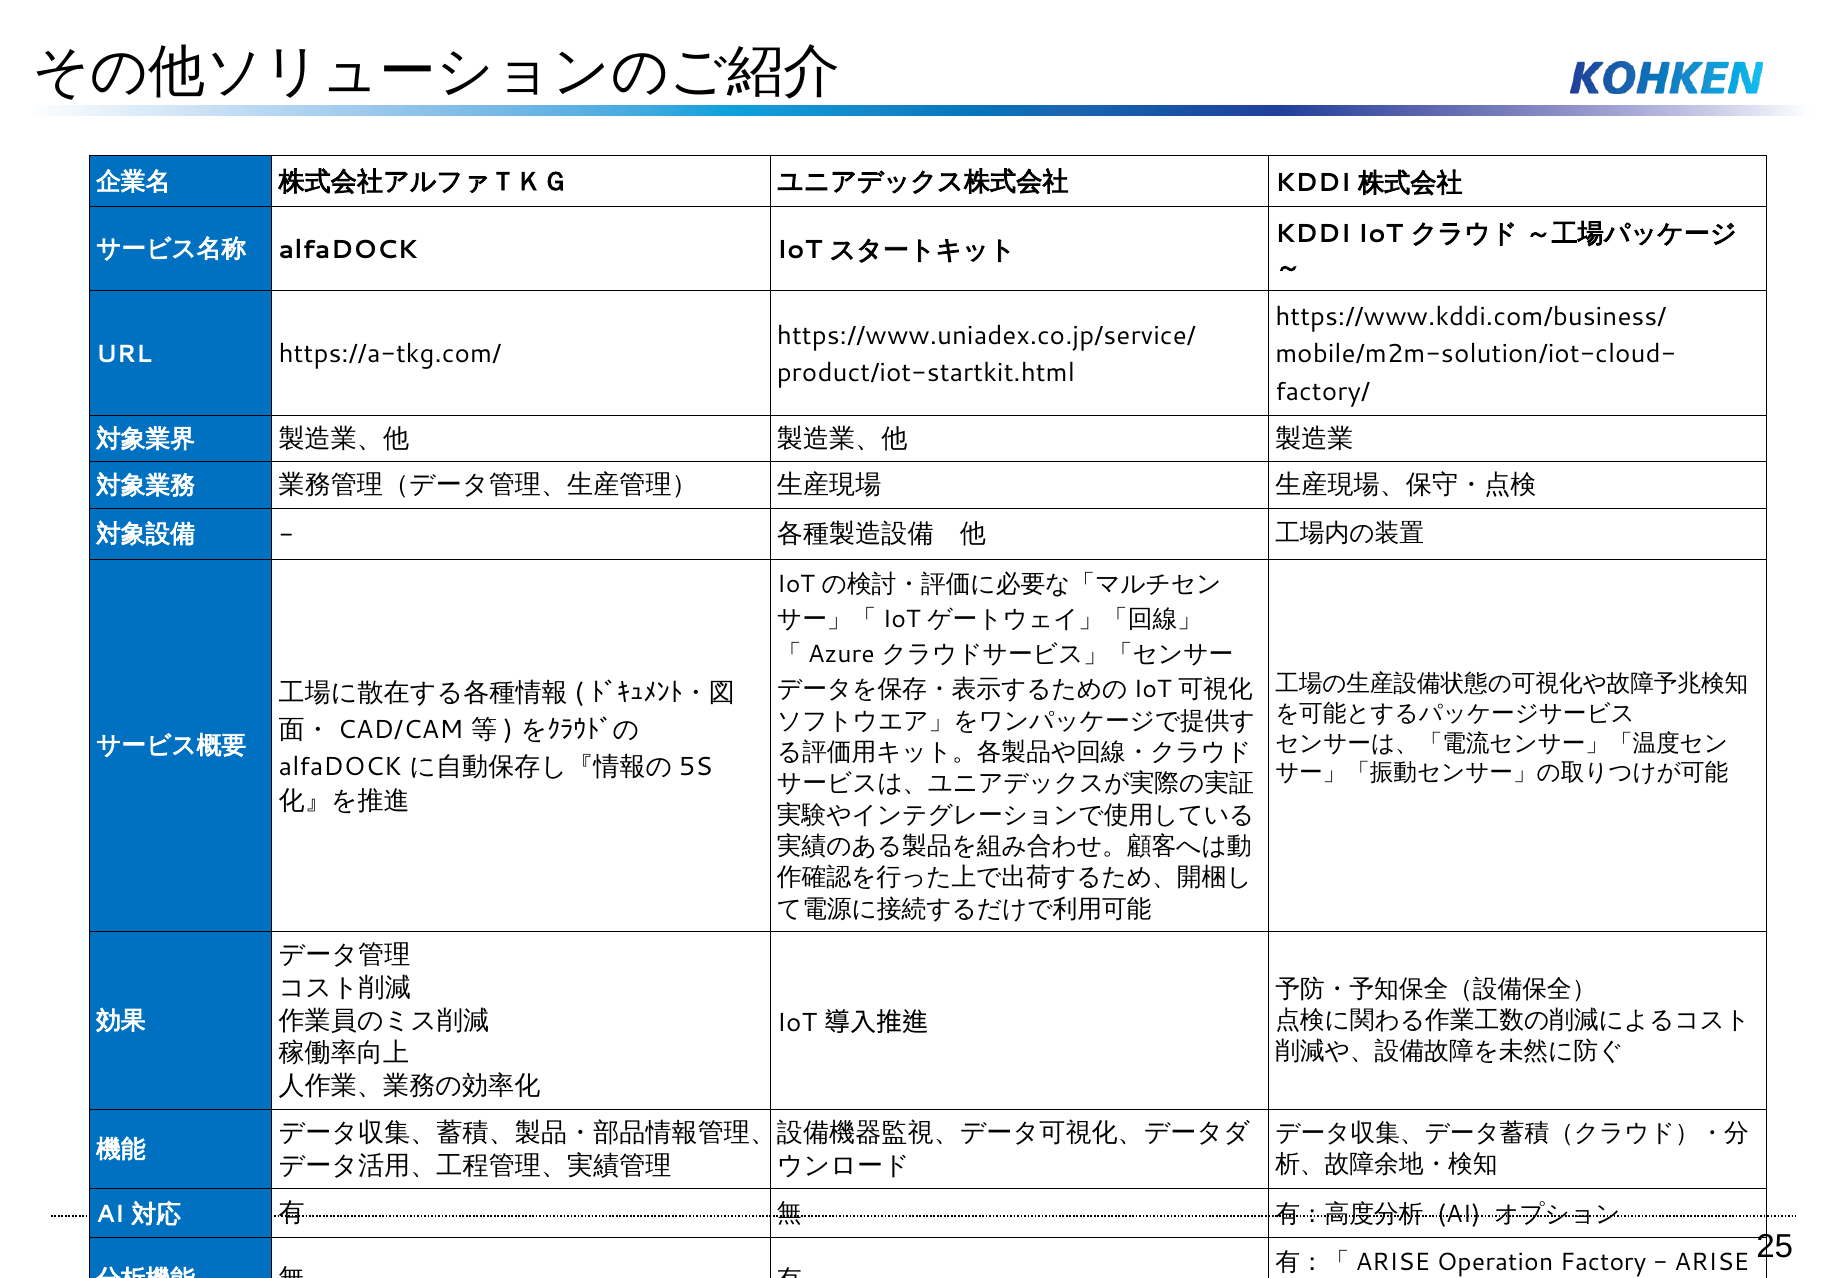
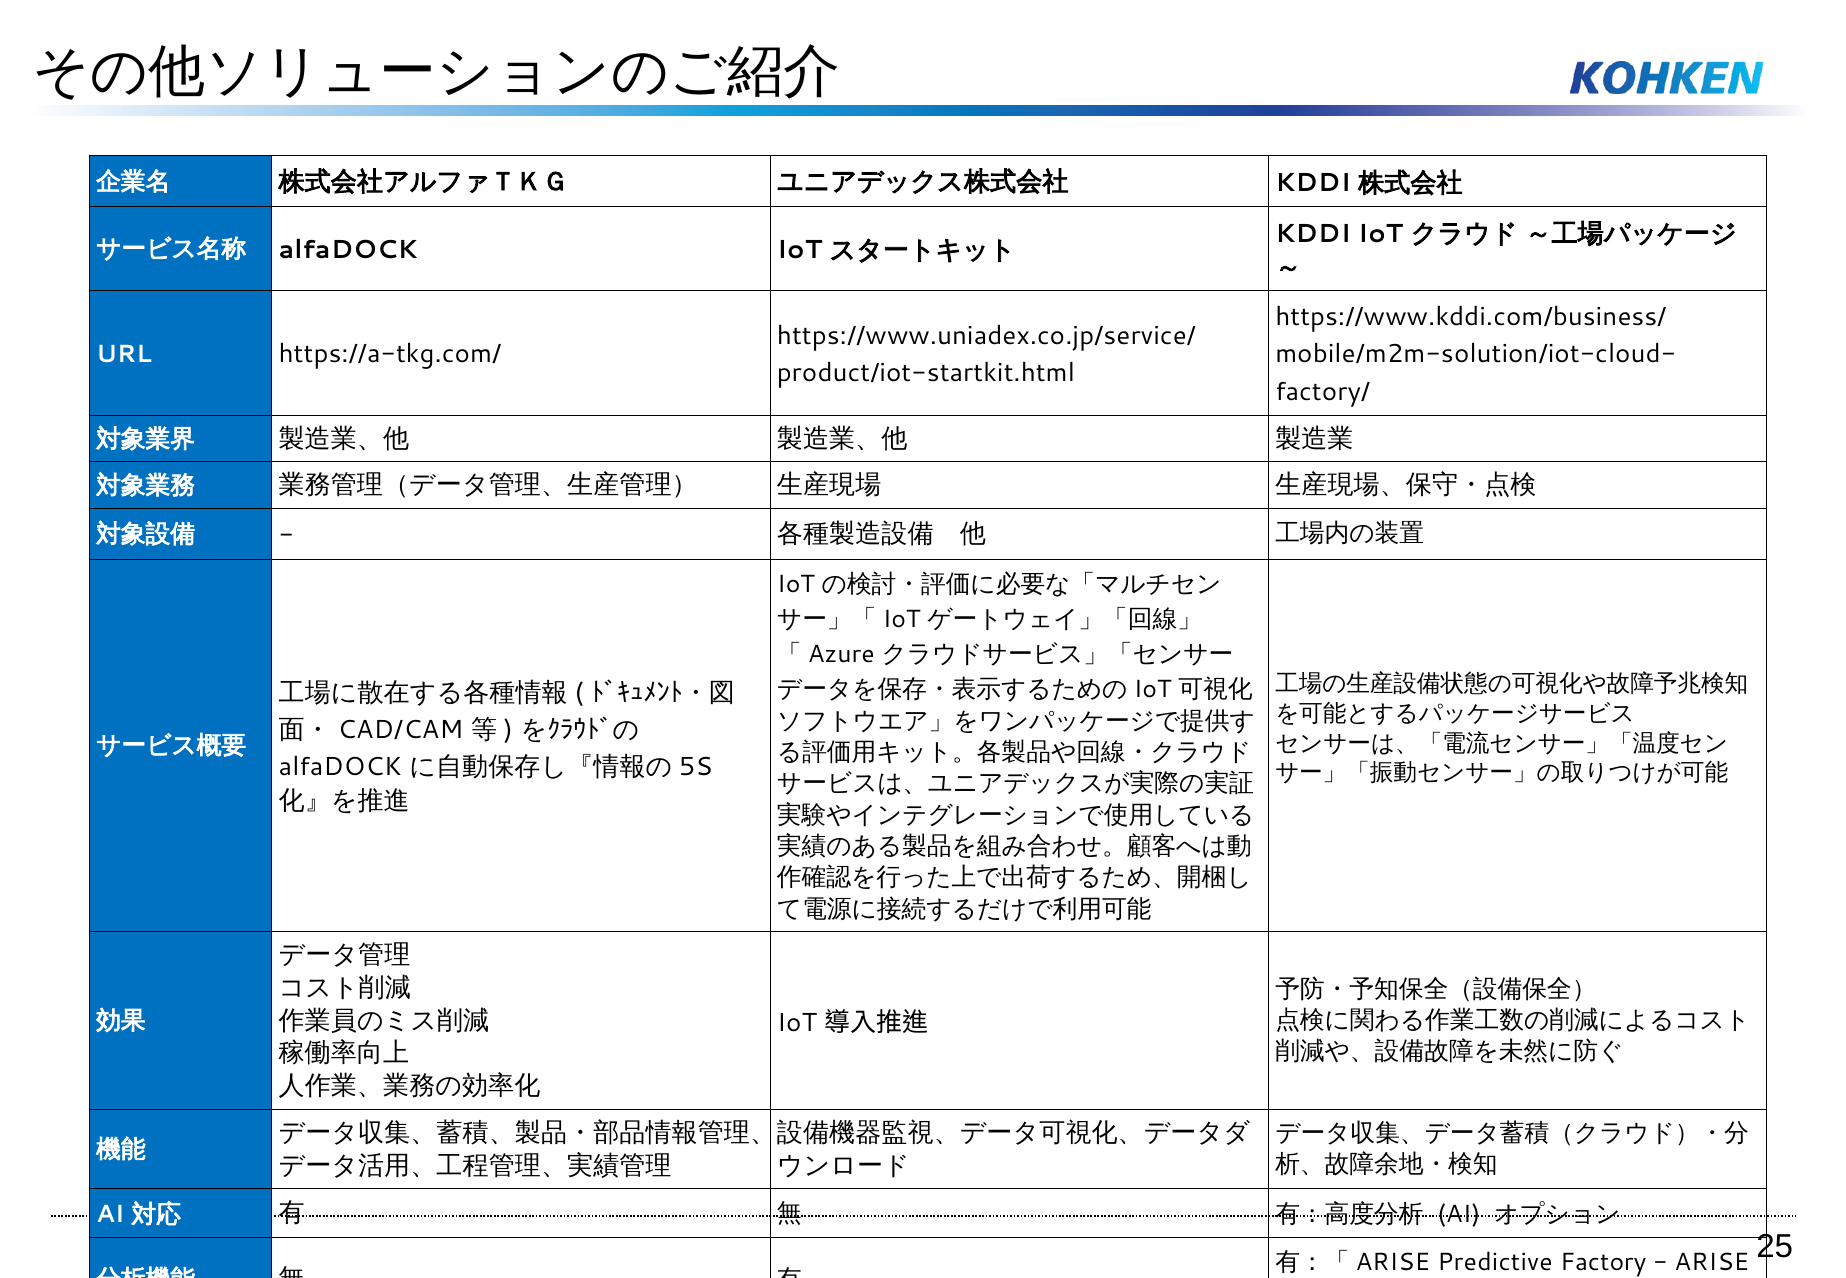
Operation at (1495, 1263): Operation -> Predictive
